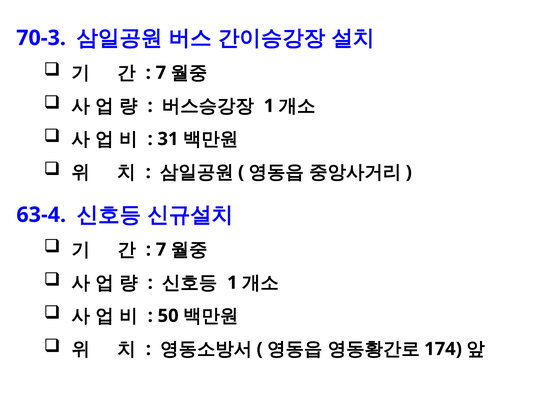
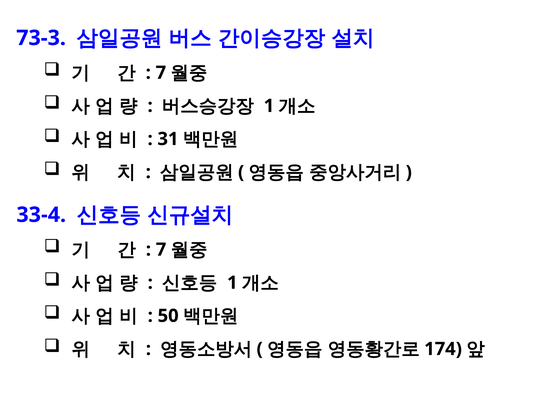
70-3: 70-3 -> 73-3
63-4: 63-4 -> 33-4
